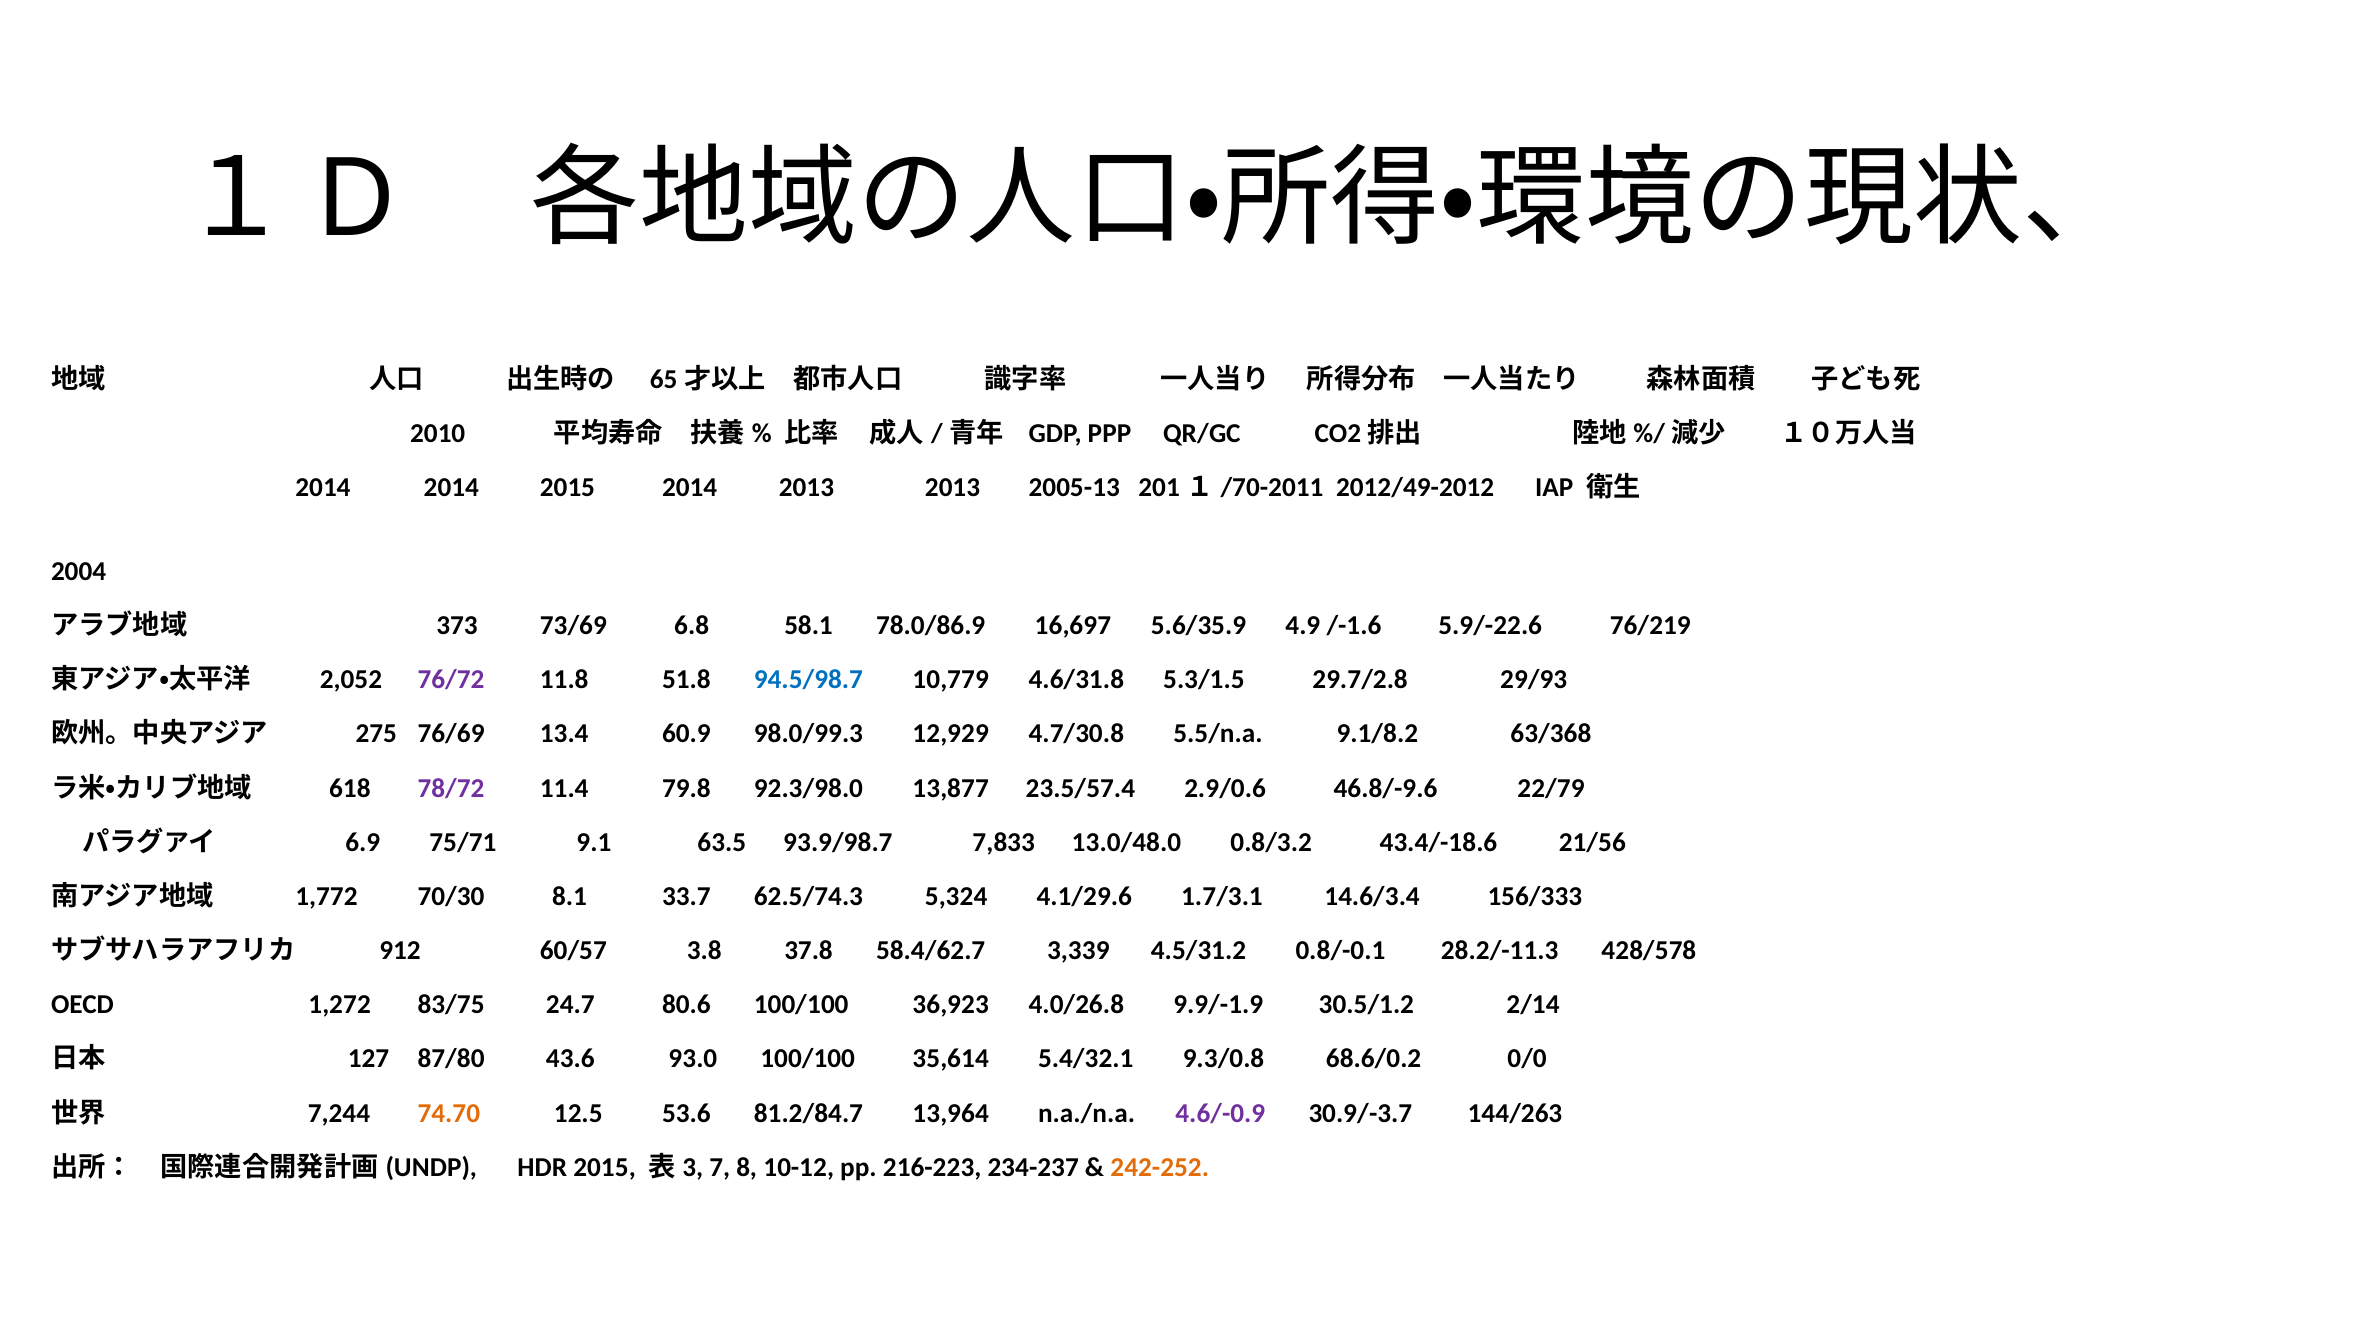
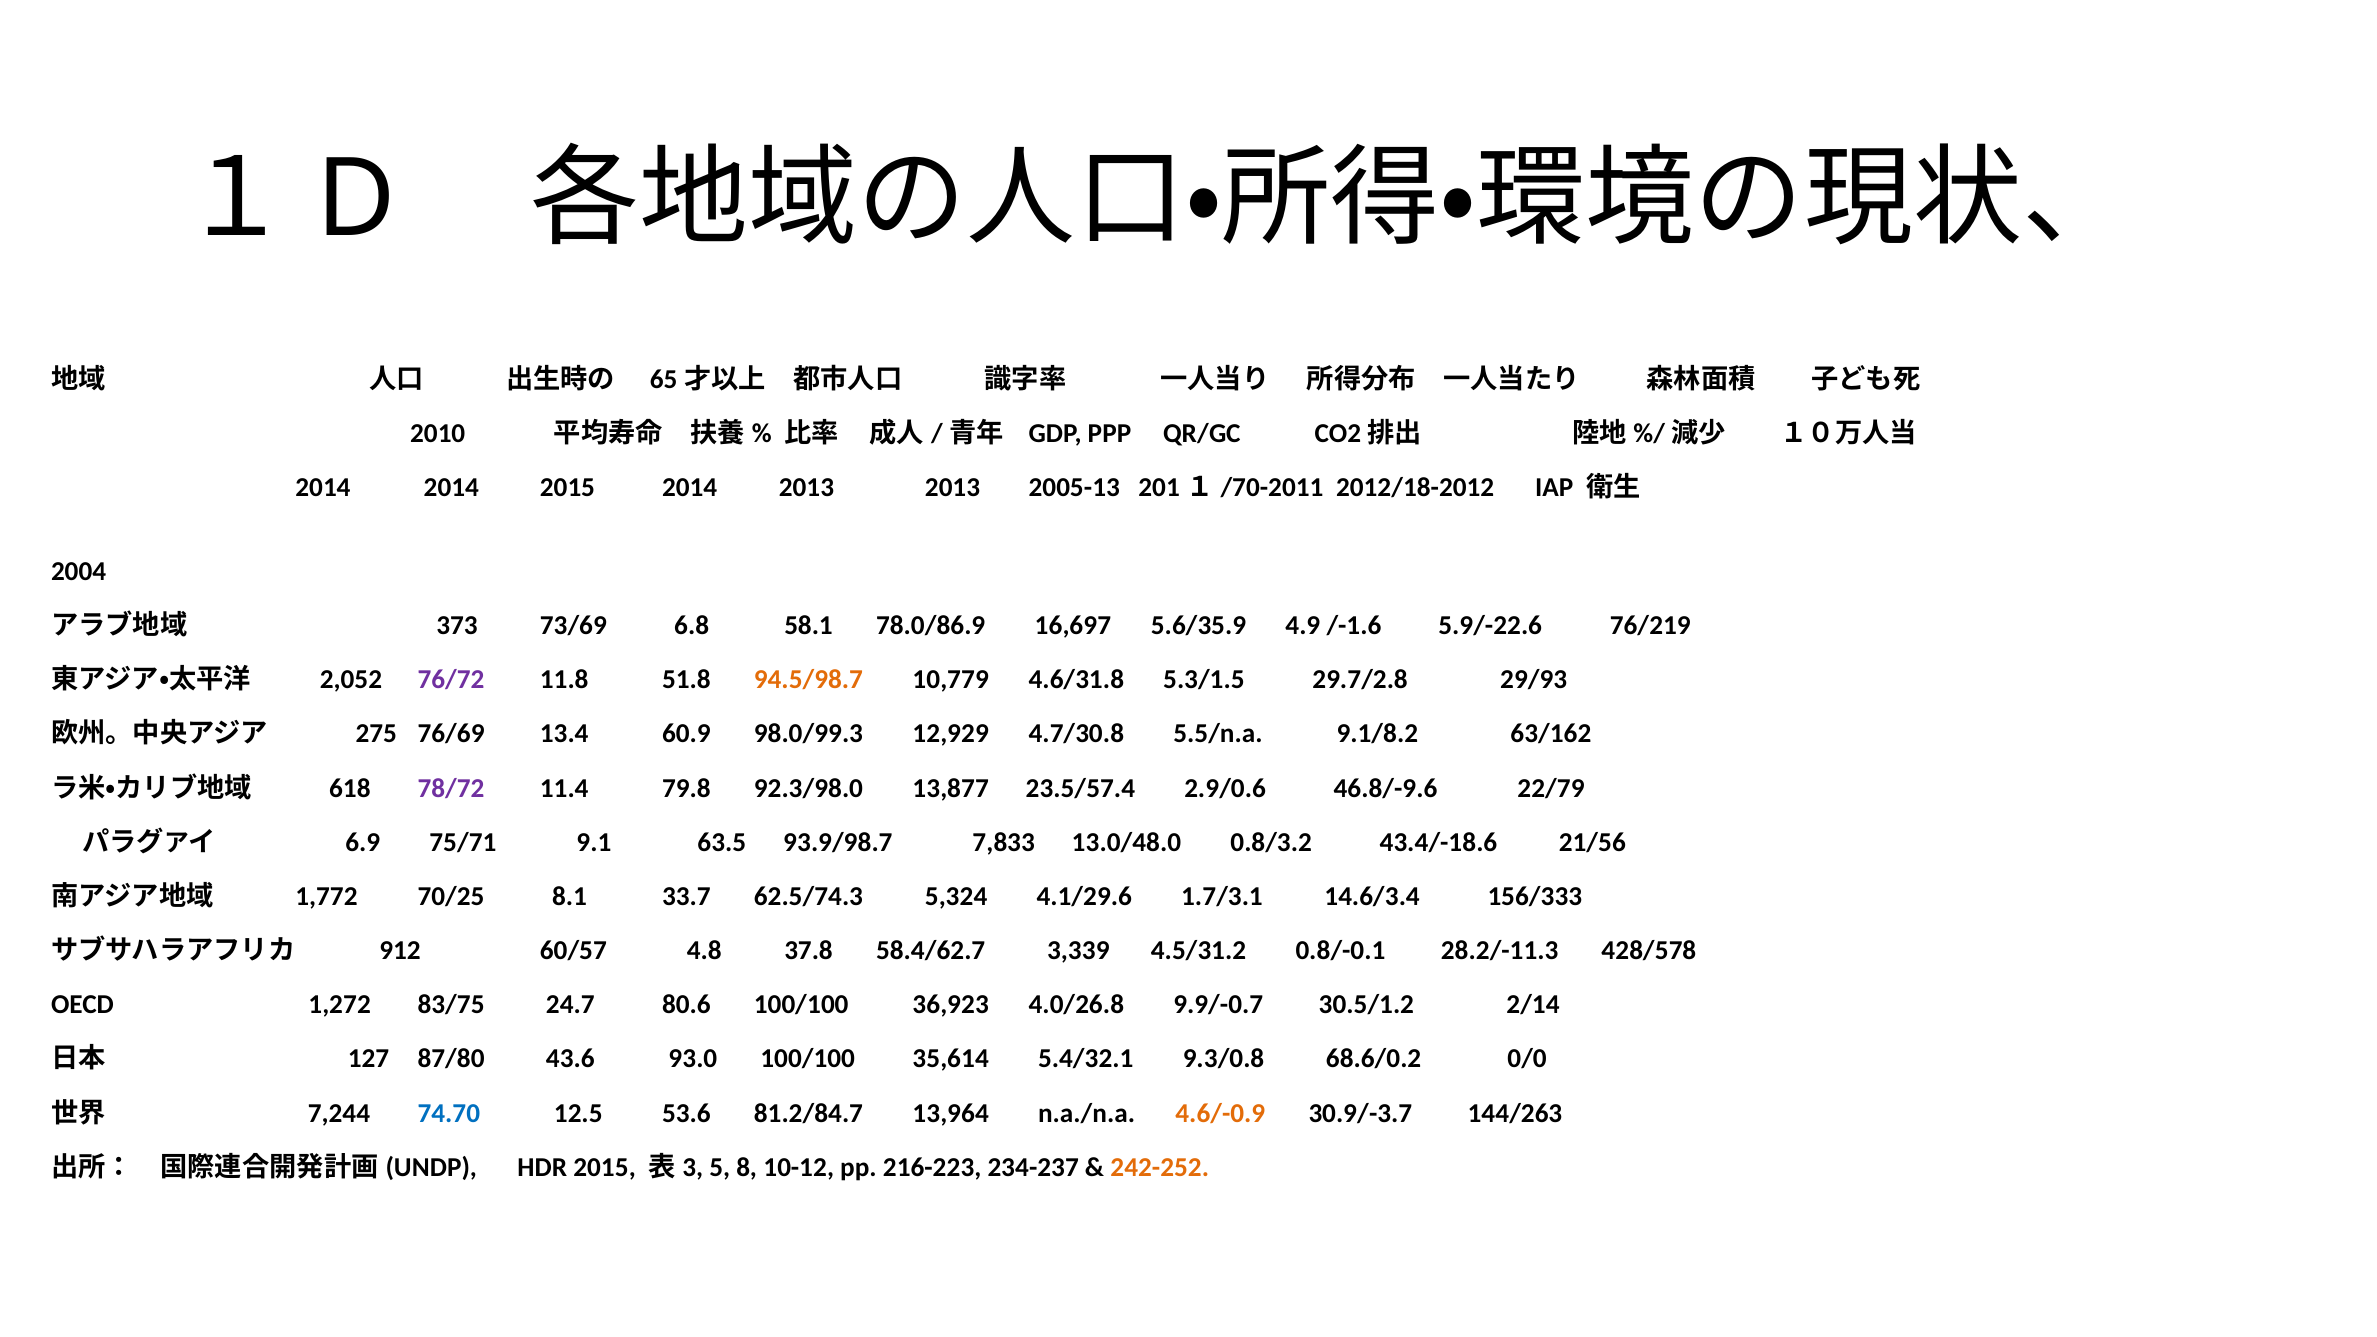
2012/49-2012: 2012/49-2012 -> 2012/18-2012
94.5/98.7 colour: blue -> orange
63/368: 63/368 -> 63/162
70/30: 70/30 -> 70/25
3.8: 3.8 -> 4.8
9.9/-1.9: 9.9/-1.9 -> 9.9/-0.7
74.70 colour: orange -> blue
4.6/-0.9 colour: purple -> orange
7: 7 -> 5
